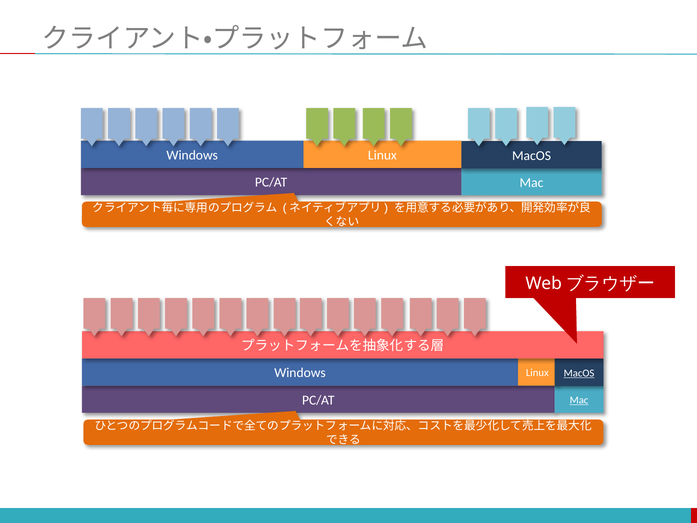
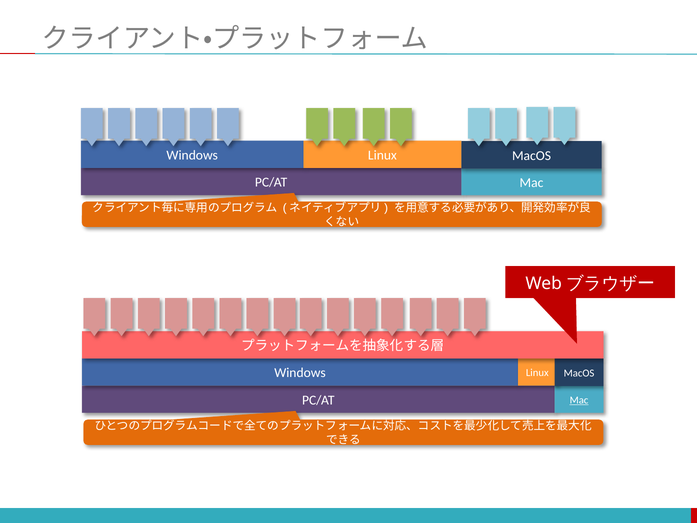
MacOS at (579, 373) underline: present -> none
